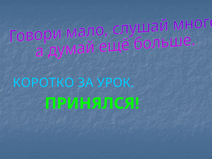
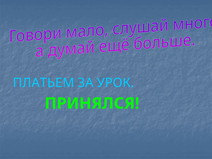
КОРОТКО: КОРОТКО -> ПЛАТЬЕМ
